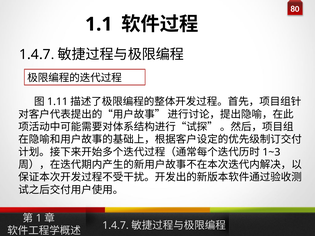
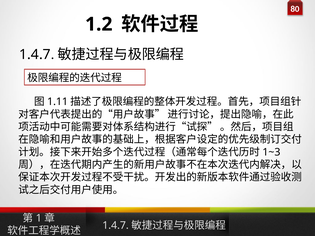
1.1: 1.1 -> 1.2
